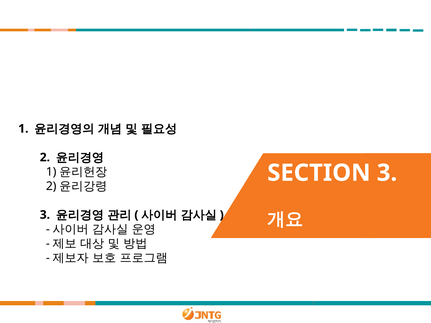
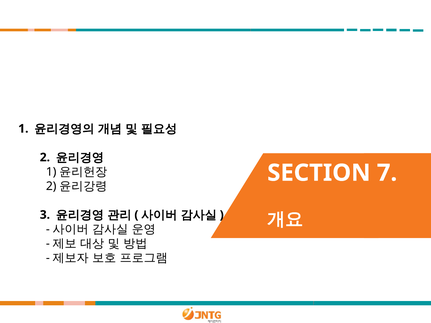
SECTION 3: 3 -> 7
